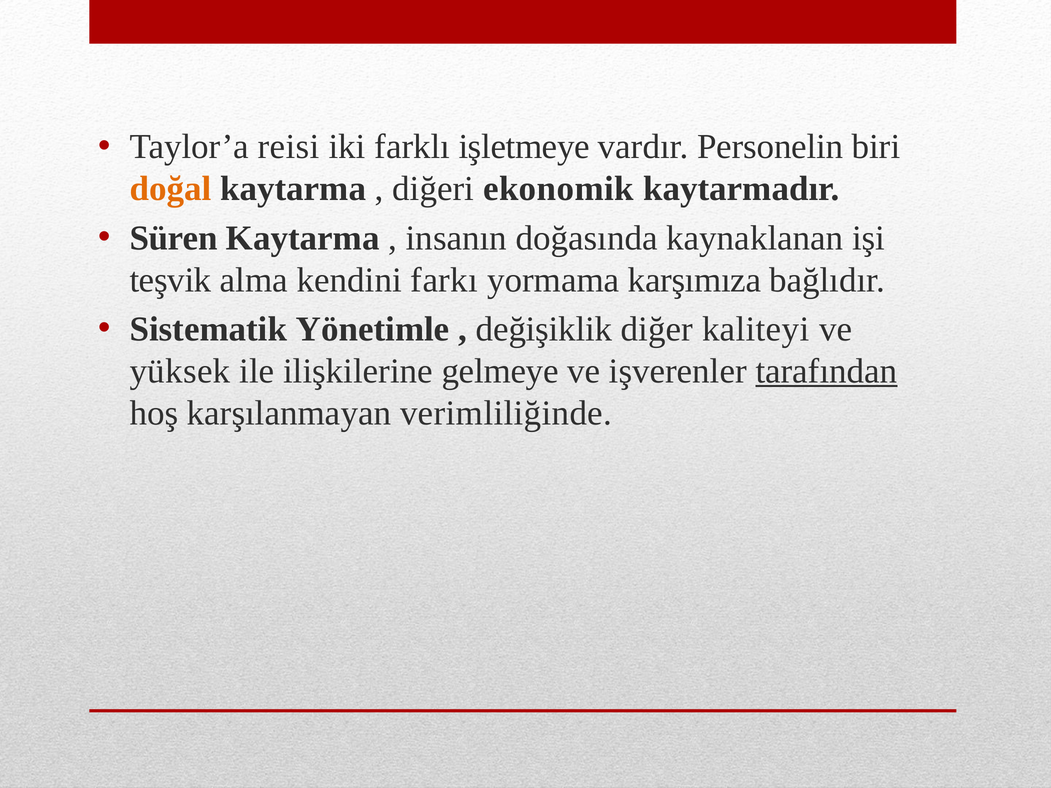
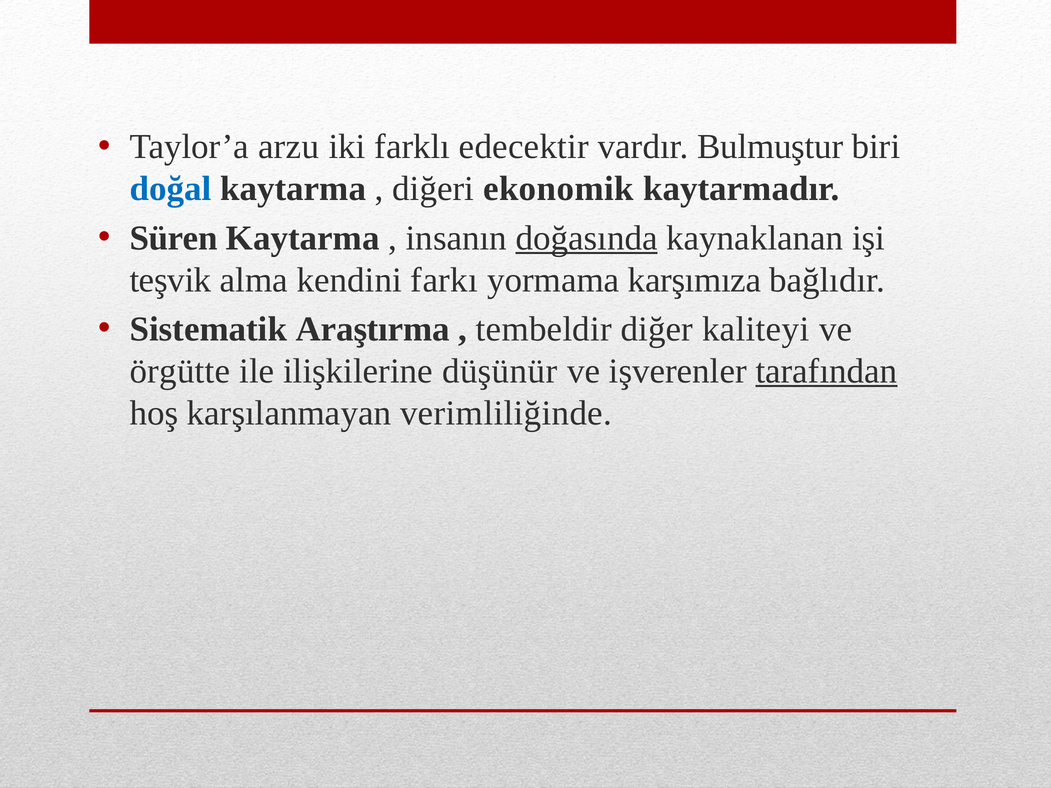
reisi: reisi -> arzu
işletmeye: işletmeye -> edecektir
Personelin: Personelin -> Bulmuştur
doğal colour: orange -> blue
doğasında underline: none -> present
Yönetimle: Yönetimle -> Araştırma
değişiklik: değişiklik -> tembeldir
yüksek: yüksek -> örgütte
gelmeye: gelmeye -> düşünür
